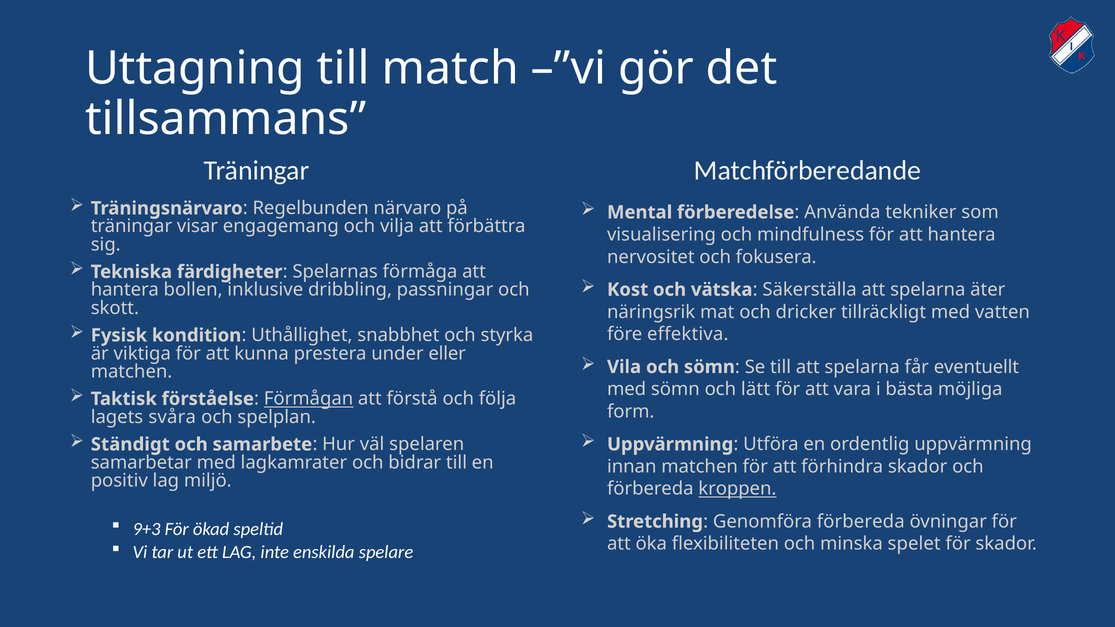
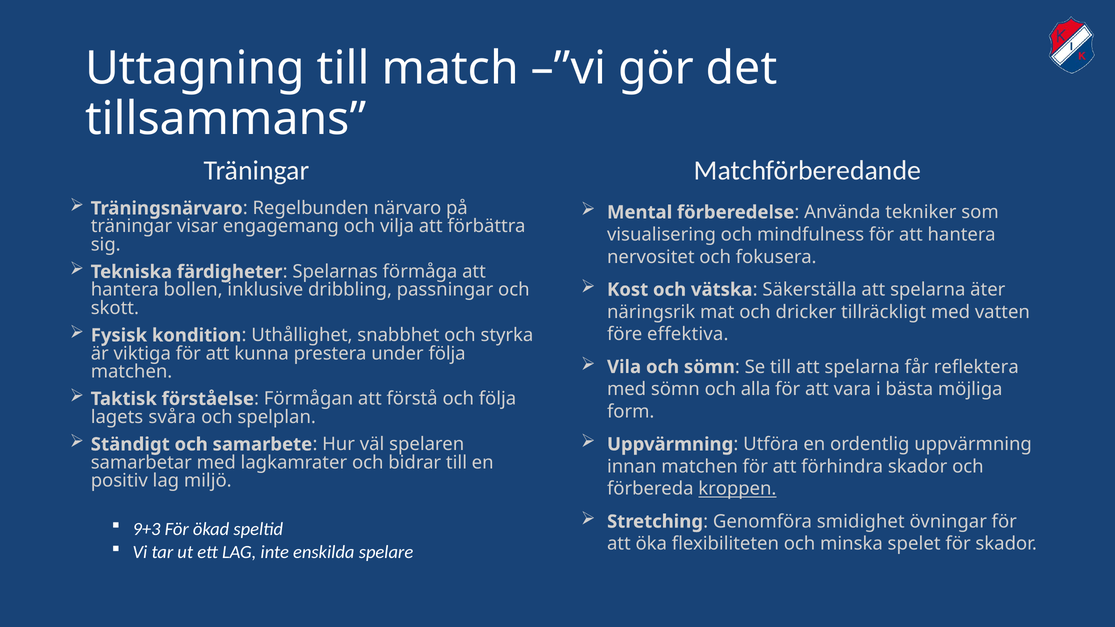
under eller: eller -> följa
eventuellt: eventuellt -> reflektera
lätt: lätt -> alla
Förmågan underline: present -> none
Genomföra förbereda: förbereda -> smidighet
